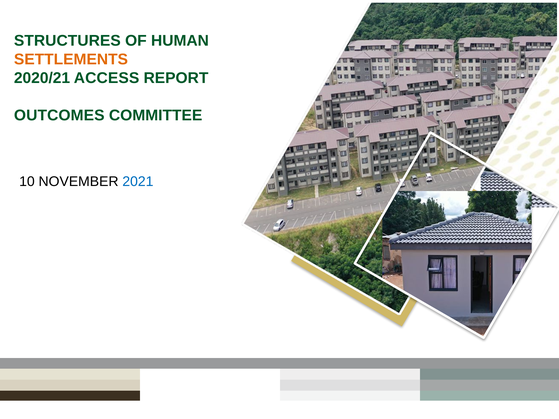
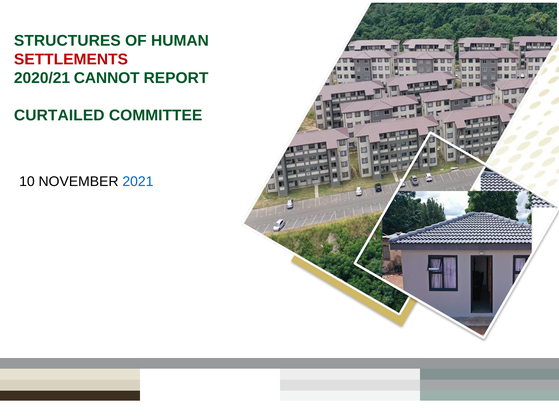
SETTLEMENTS colour: orange -> red
ACCESS: ACCESS -> CANNOT
OUTCOMES: OUTCOMES -> CURTAILED
